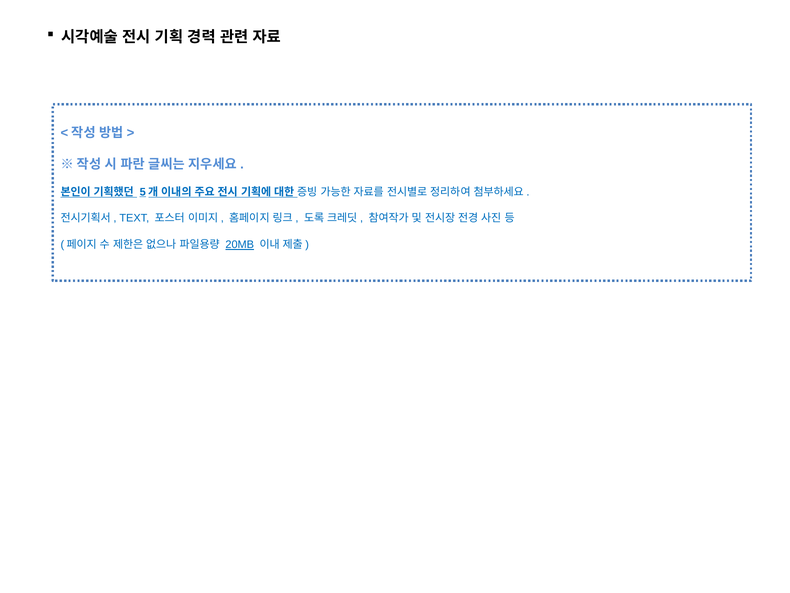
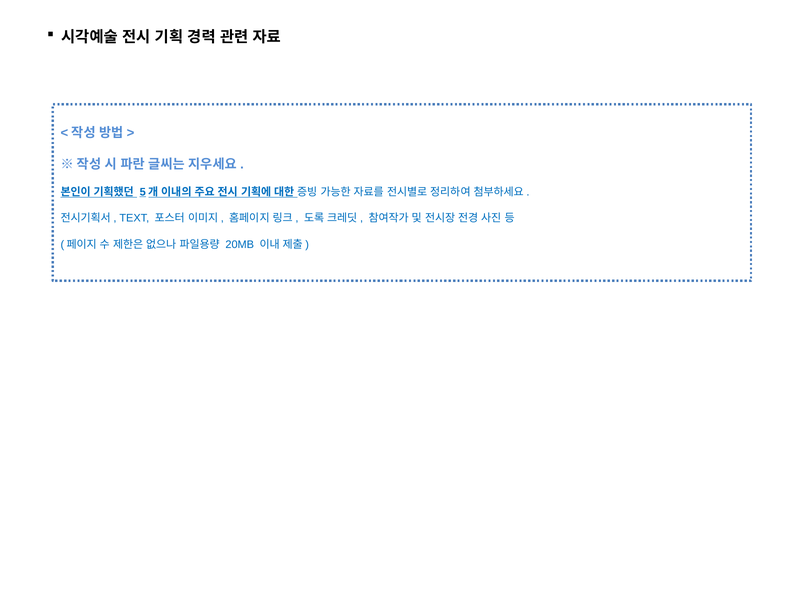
20MB underline: present -> none
